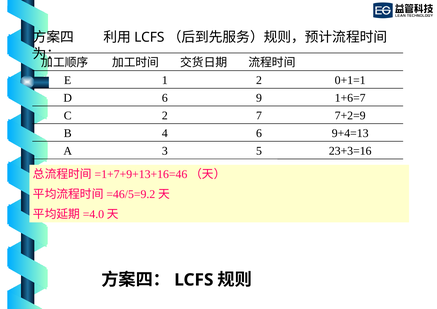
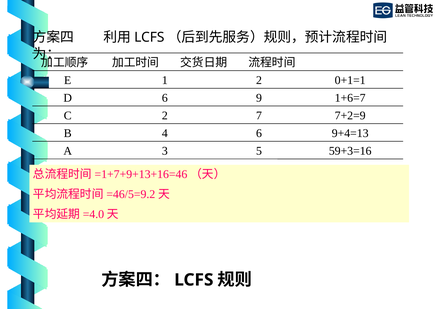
23+3=16: 23+3=16 -> 59+3=16
